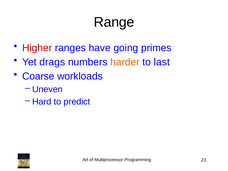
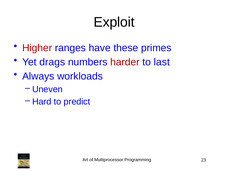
Range: Range -> Exploit
going: going -> these
harder colour: orange -> red
Coarse: Coarse -> Always
